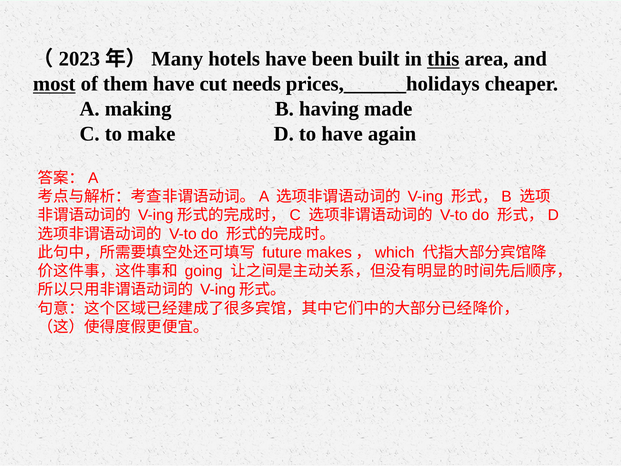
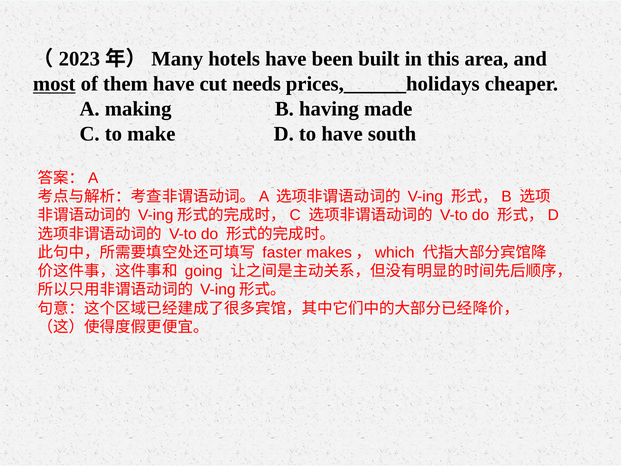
this underline: present -> none
again: again -> south
future: future -> faster
